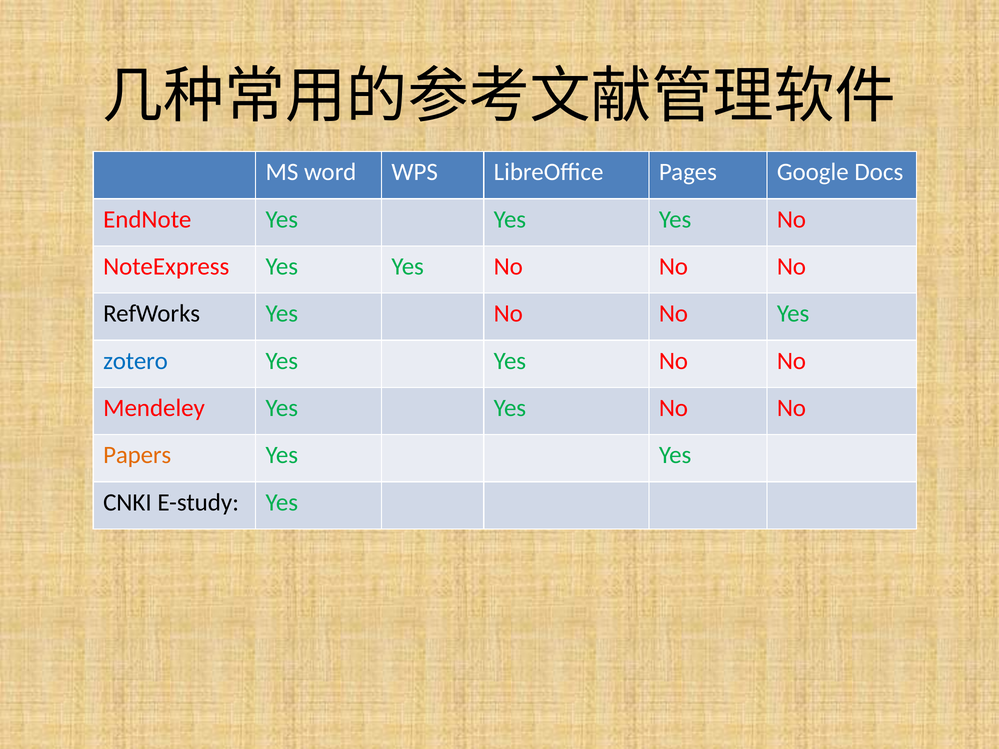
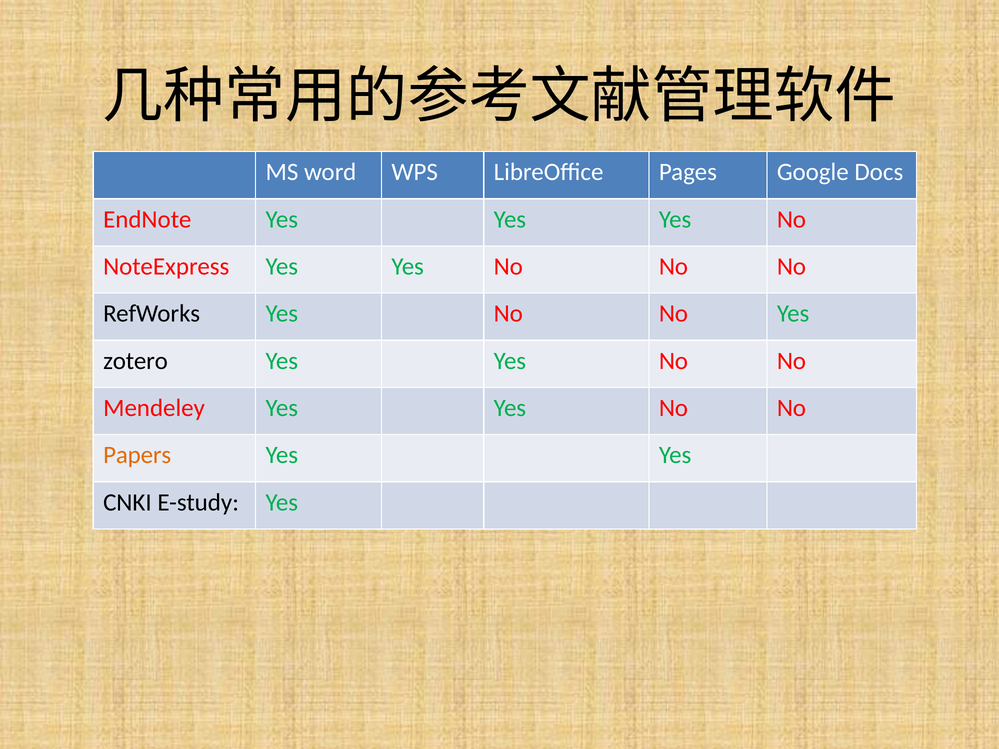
zotero colour: blue -> black
